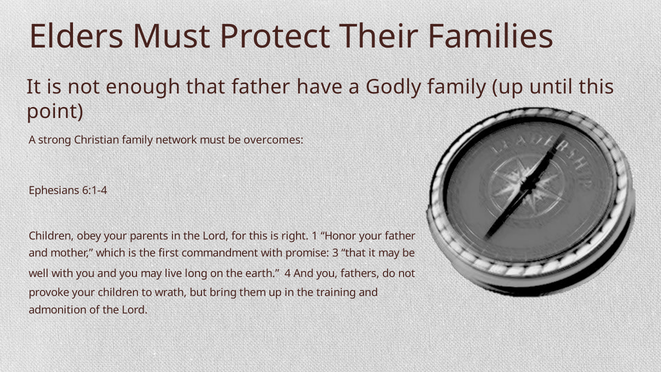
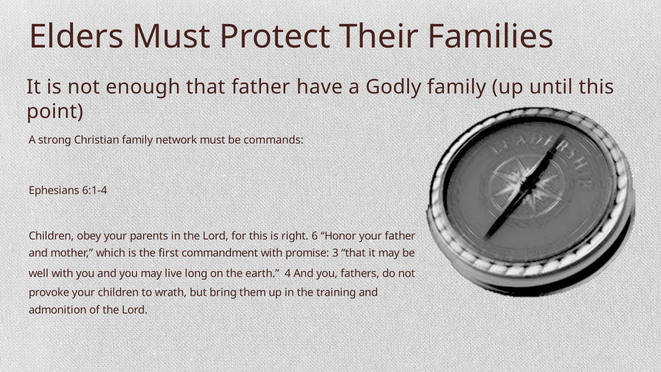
overcomes: overcomes -> commands
1: 1 -> 6
